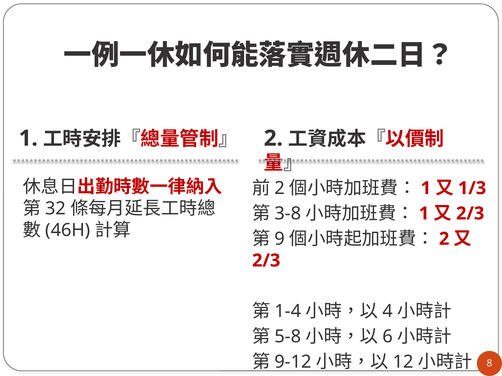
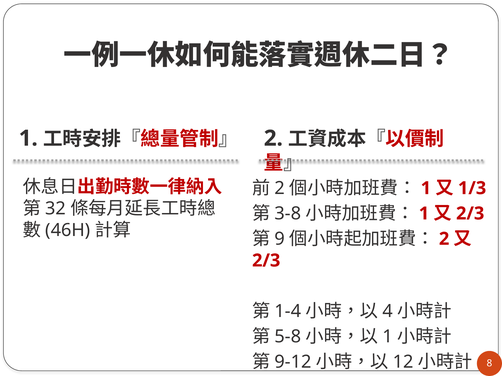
6 at (388, 337): 6 -> 1
